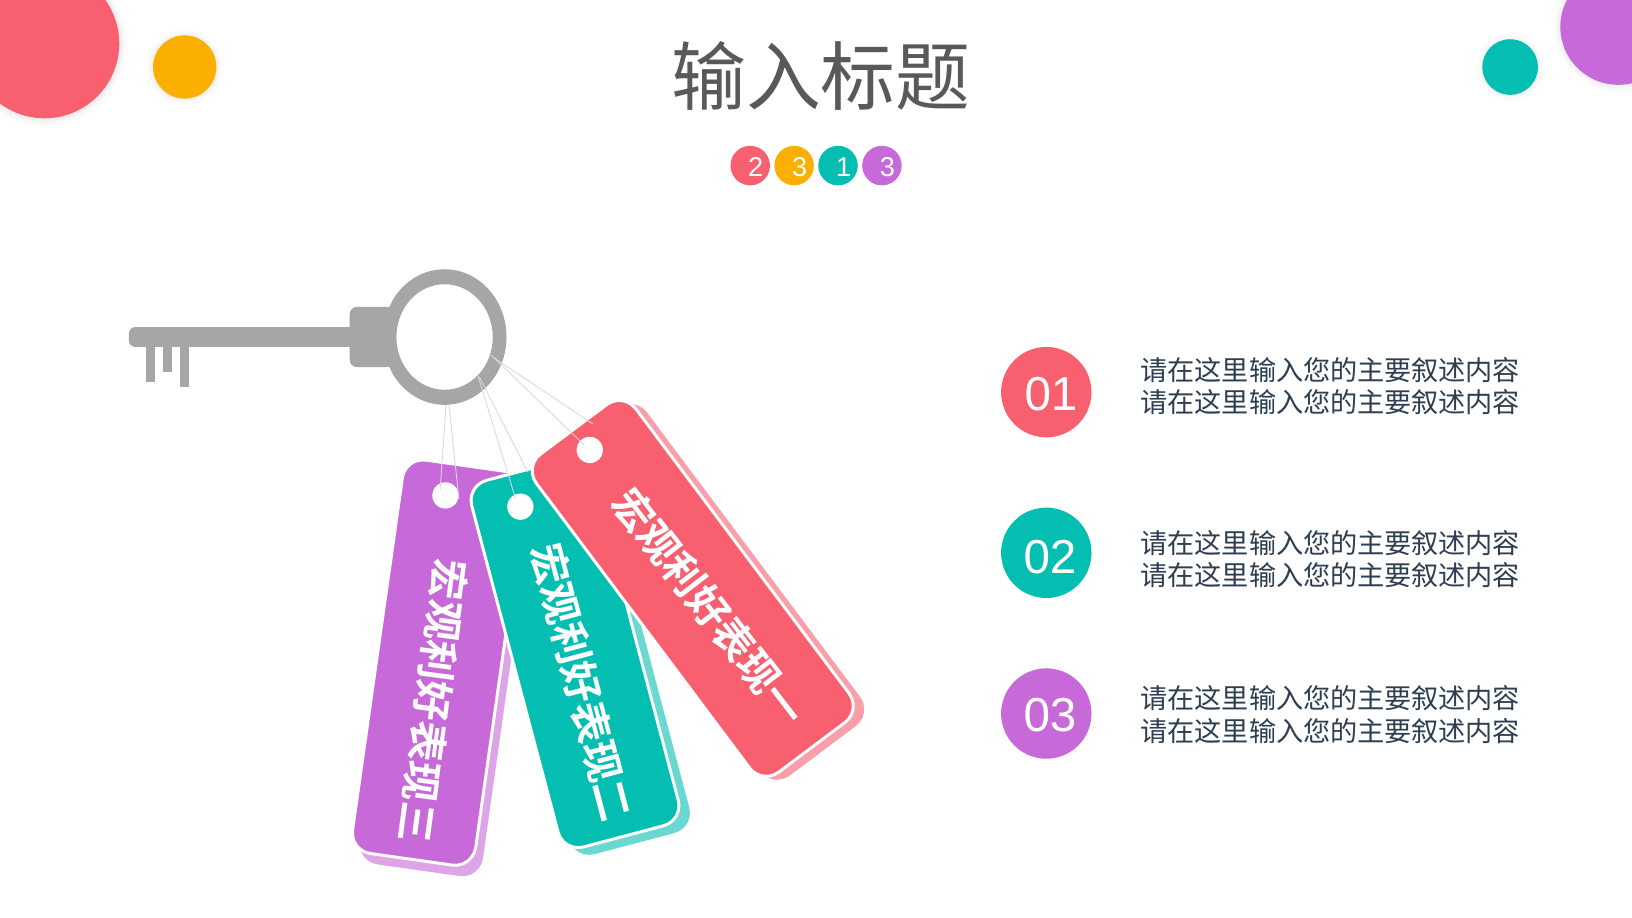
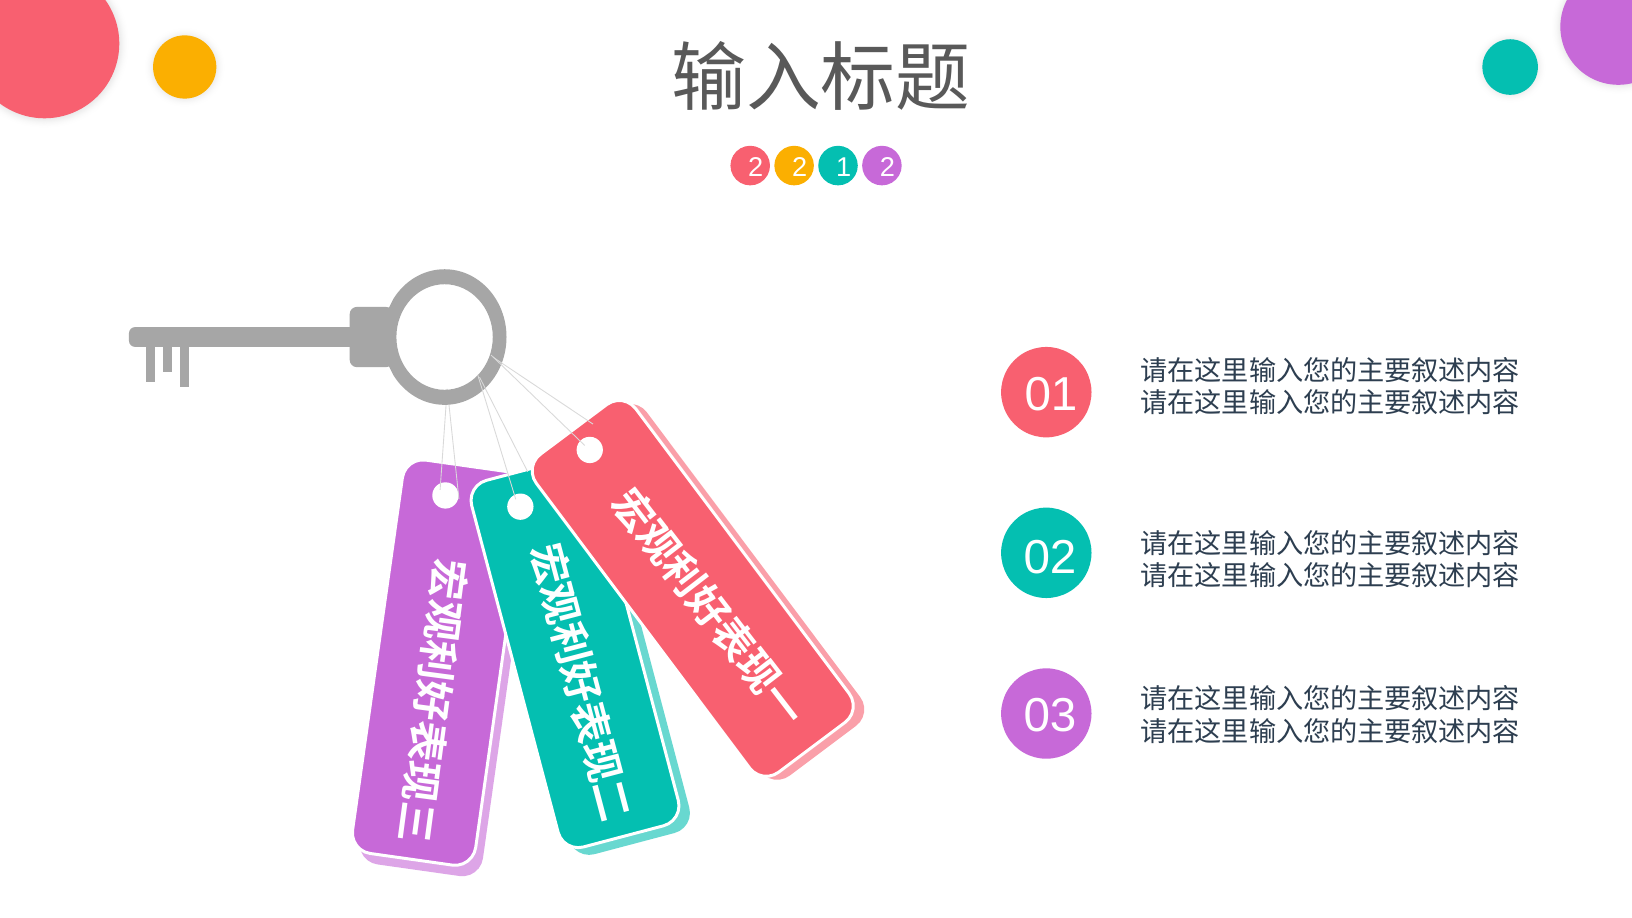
2 3: 3 -> 2
1 3: 3 -> 2
